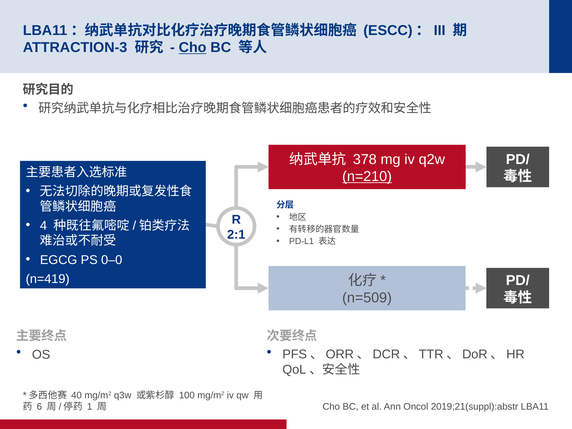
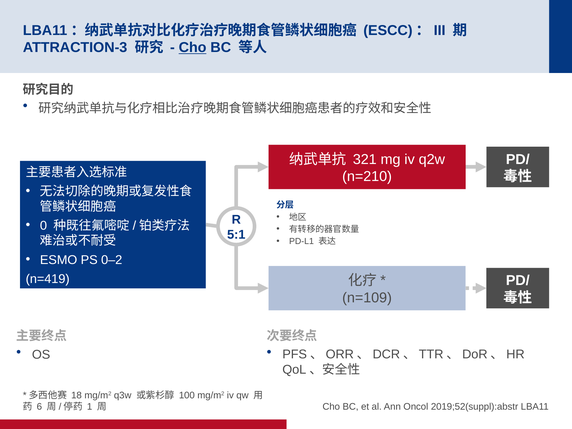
378: 378 -> 321
n=210 underline: present -> none
4: 4 -> 0
2:1: 2:1 -> 5:1
EGCG: EGCG -> ESMO
0–0: 0–0 -> 0–2
n=509: n=509 -> n=109
40: 40 -> 18
2019;21(suppl):abstr: 2019;21(suppl):abstr -> 2019;52(suppl):abstr
